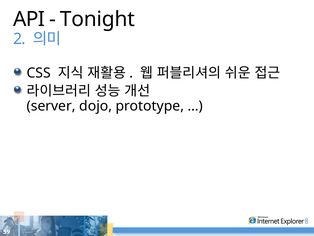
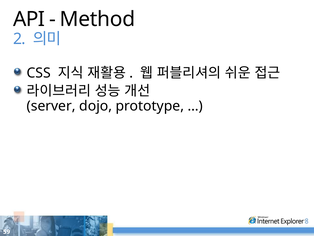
Tonight: Tonight -> Method
